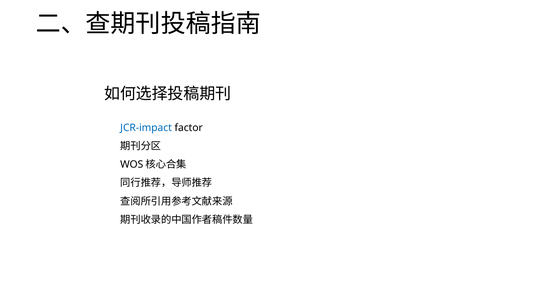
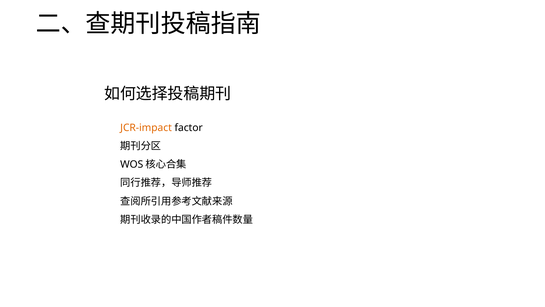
JCR-impact colour: blue -> orange
